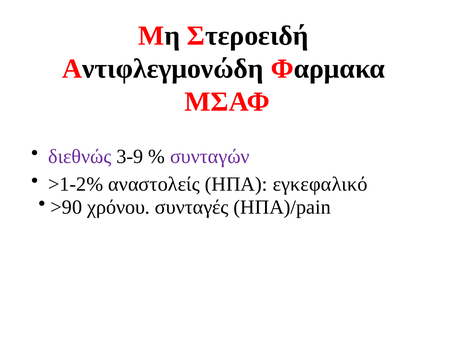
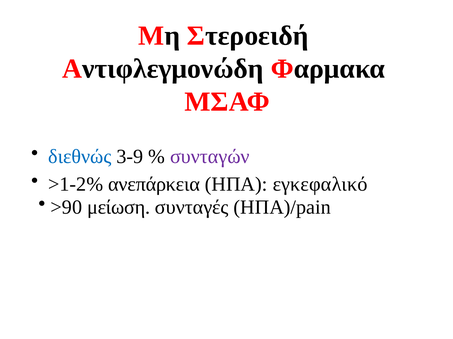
διεθνώς colour: purple -> blue
αναστολείς: αναστολείς -> ανεπάρκεια
χρόνου: χρόνου -> μείωση
